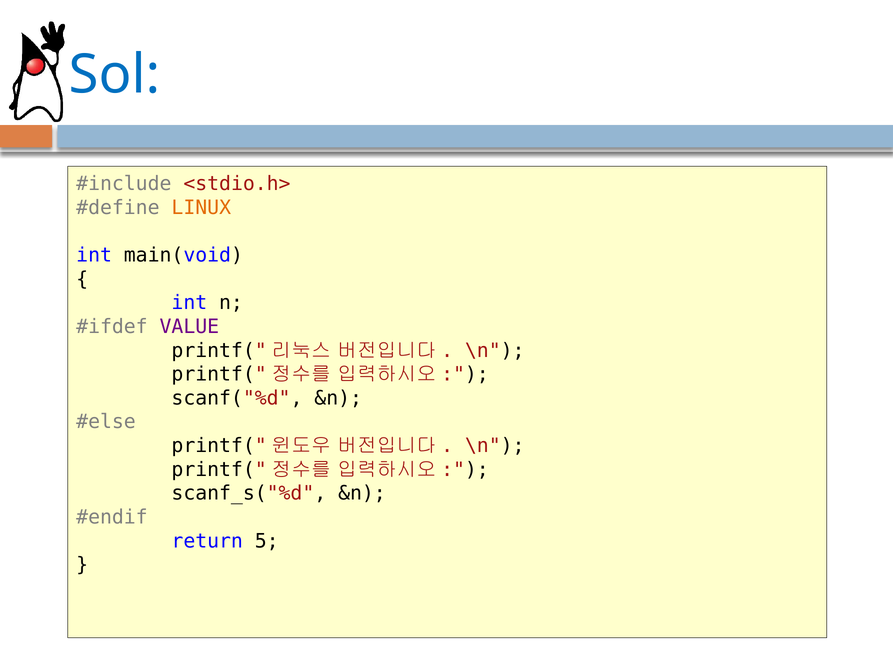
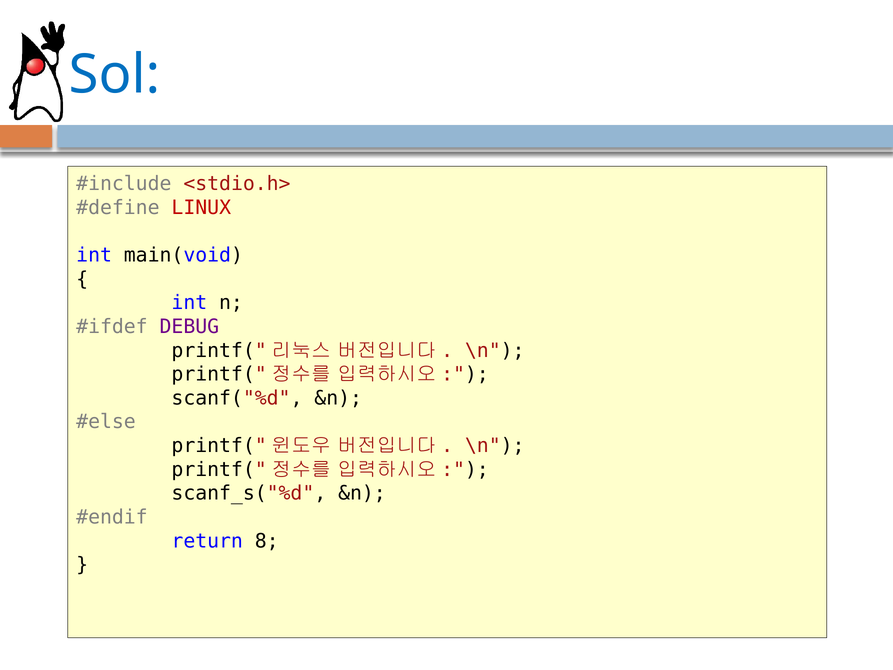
LINUX colour: orange -> red
VALUE: VALUE -> DEBUG
5: 5 -> 8
